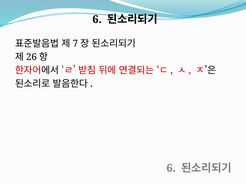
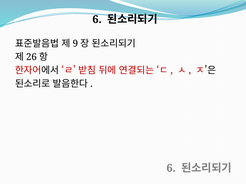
7: 7 -> 9
